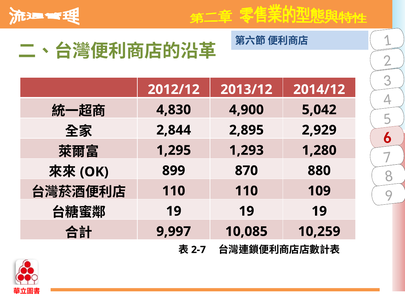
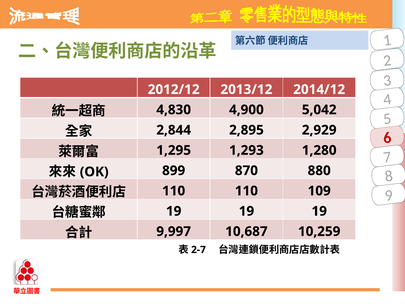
10,085: 10,085 -> 10,687
